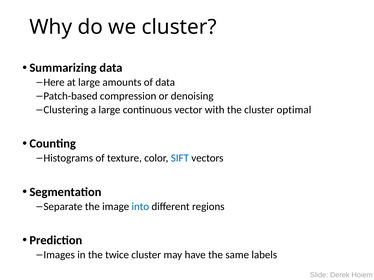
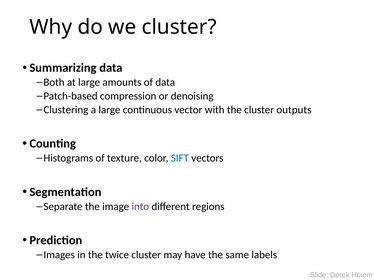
Here: Here -> Both
optimal: optimal -> outputs
into colour: blue -> purple
